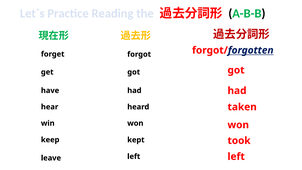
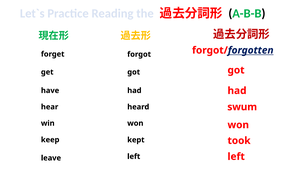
taken: taken -> swum
